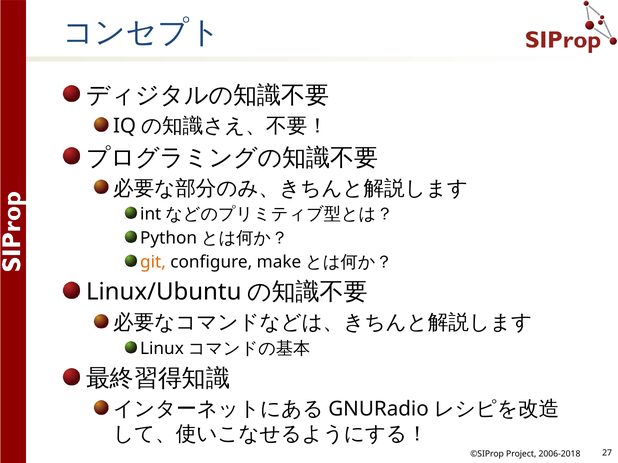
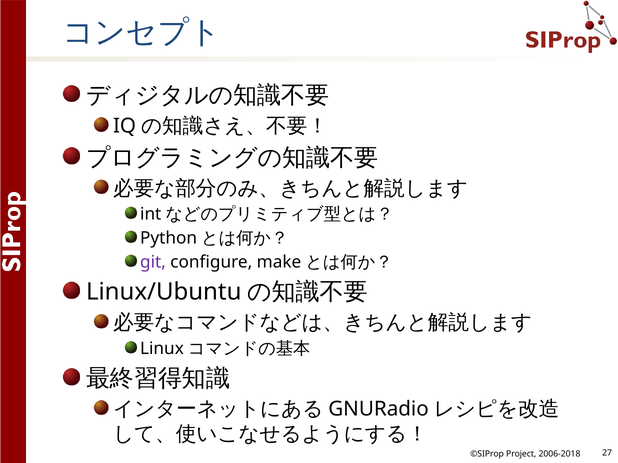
git colour: orange -> purple
